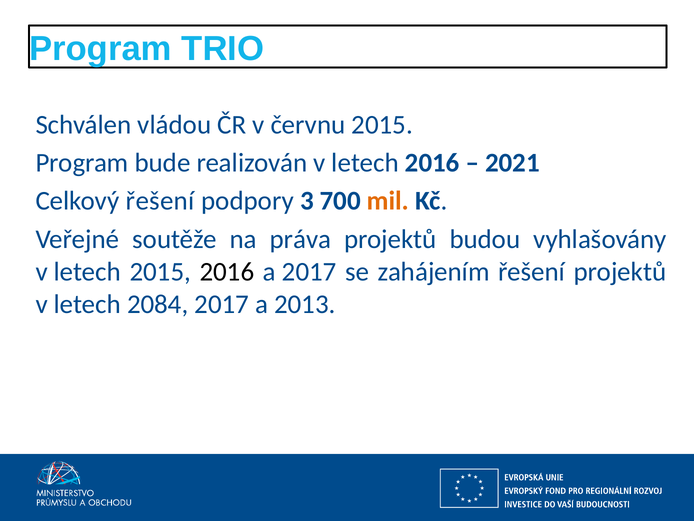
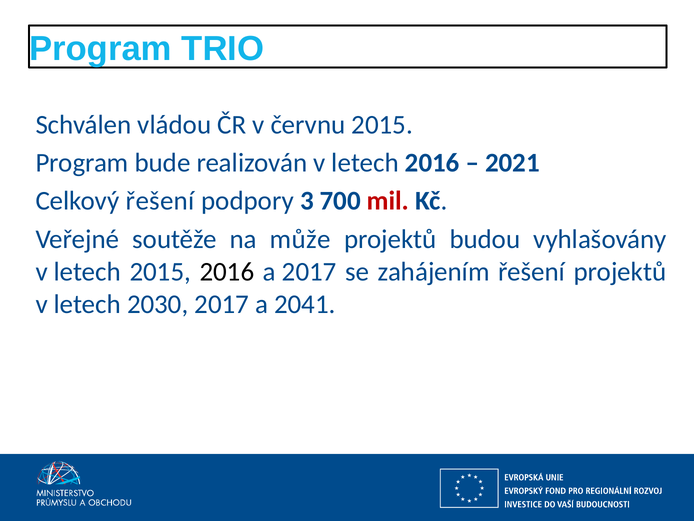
mil colour: orange -> red
práva: práva -> může
2084: 2084 -> 2030
2013: 2013 -> 2041
